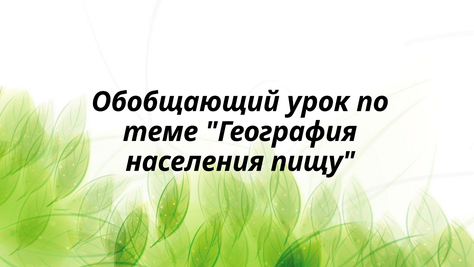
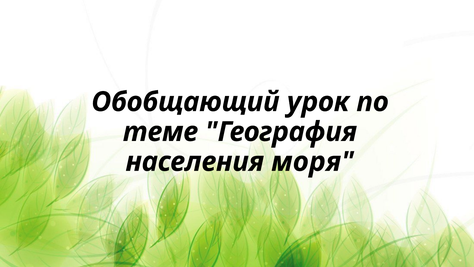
пищу: пищу -> моря
